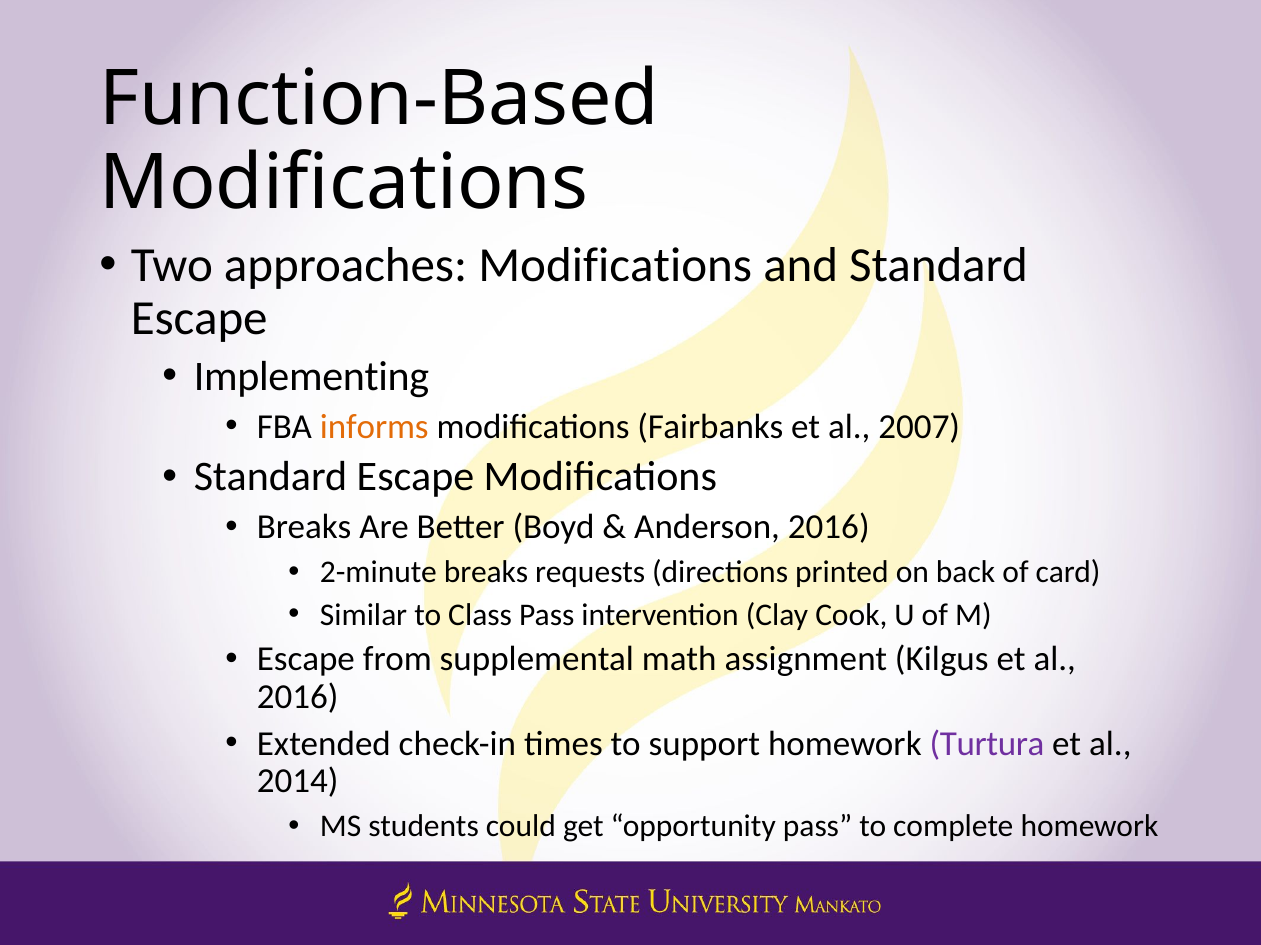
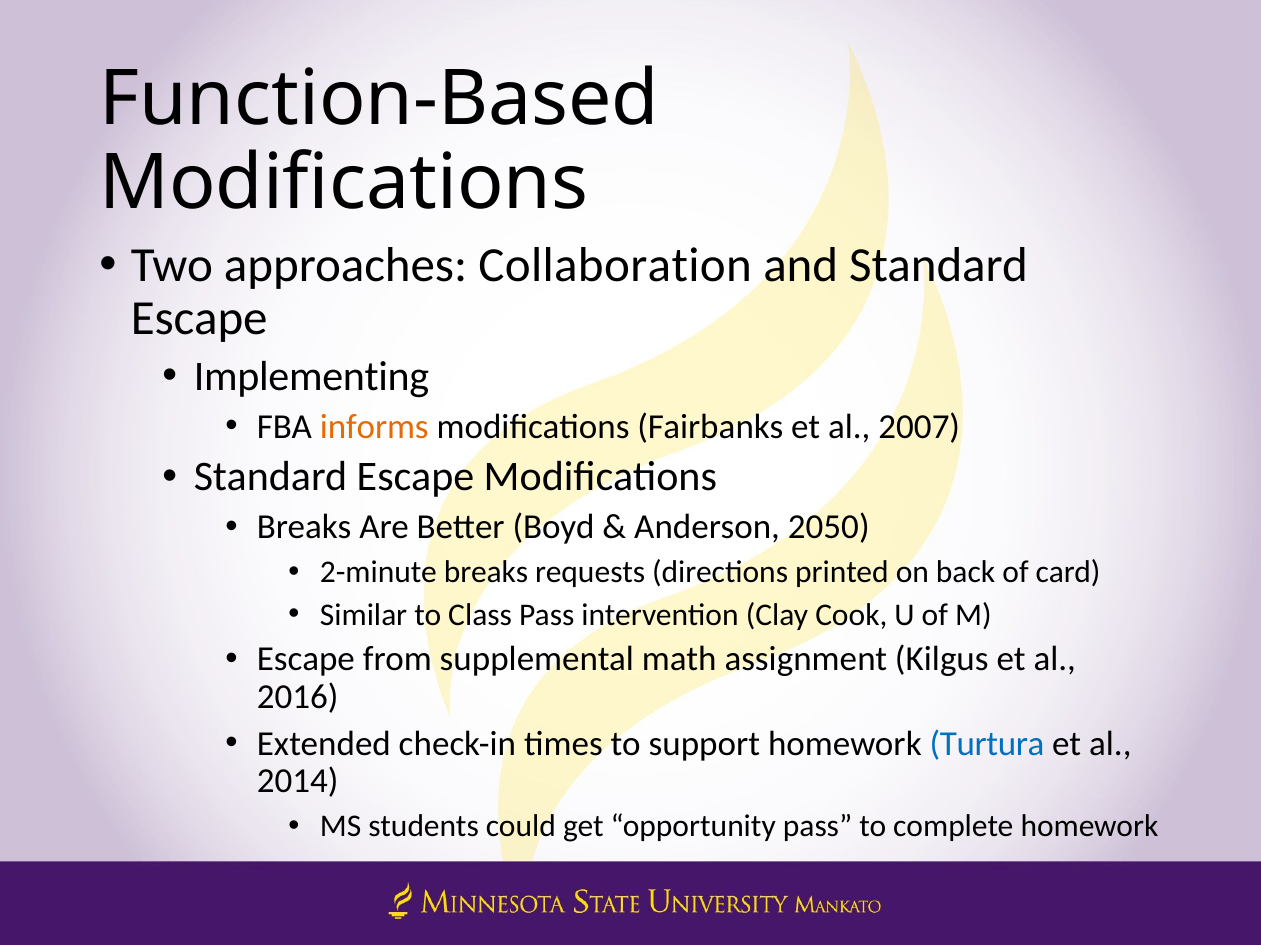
approaches Modifications: Modifications -> Collaboration
Anderson 2016: 2016 -> 2050
Turtura colour: purple -> blue
